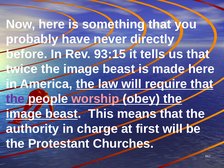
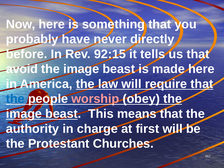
93:15: 93:15 -> 92:15
twice: twice -> avoid
the at (15, 99) colour: purple -> blue
